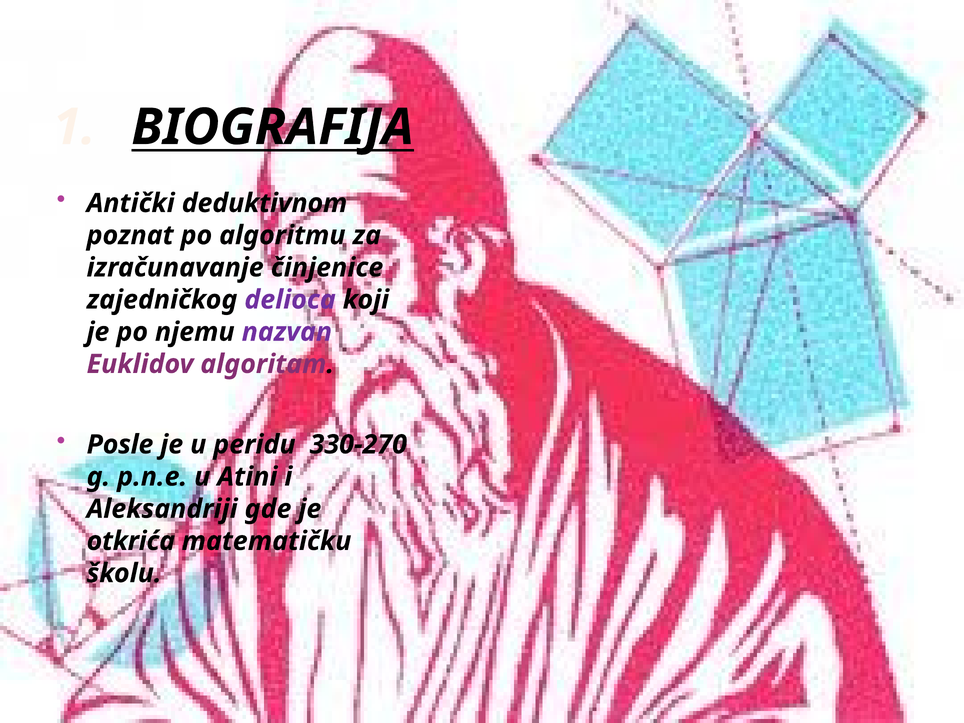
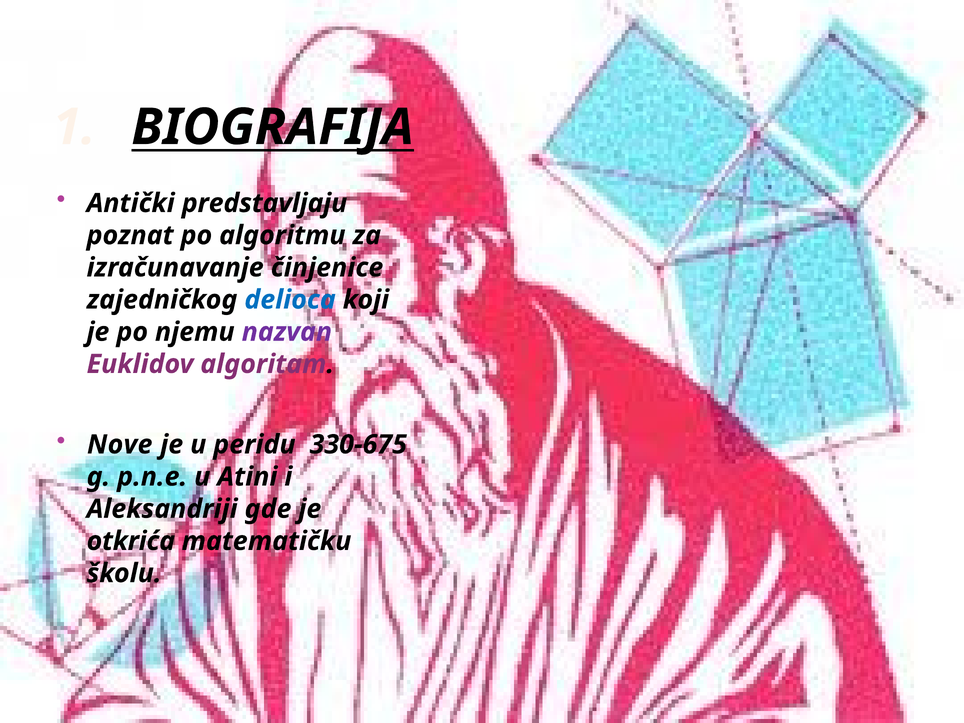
deduktivnom: deduktivnom -> predstavljaju
delioca colour: purple -> blue
Posle: Posle -> Nove
330-270: 330-270 -> 330-675
